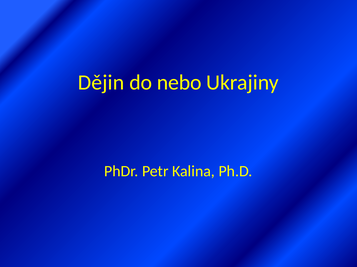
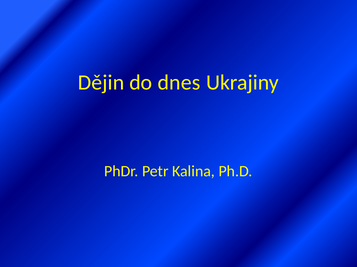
nebo: nebo -> dnes
